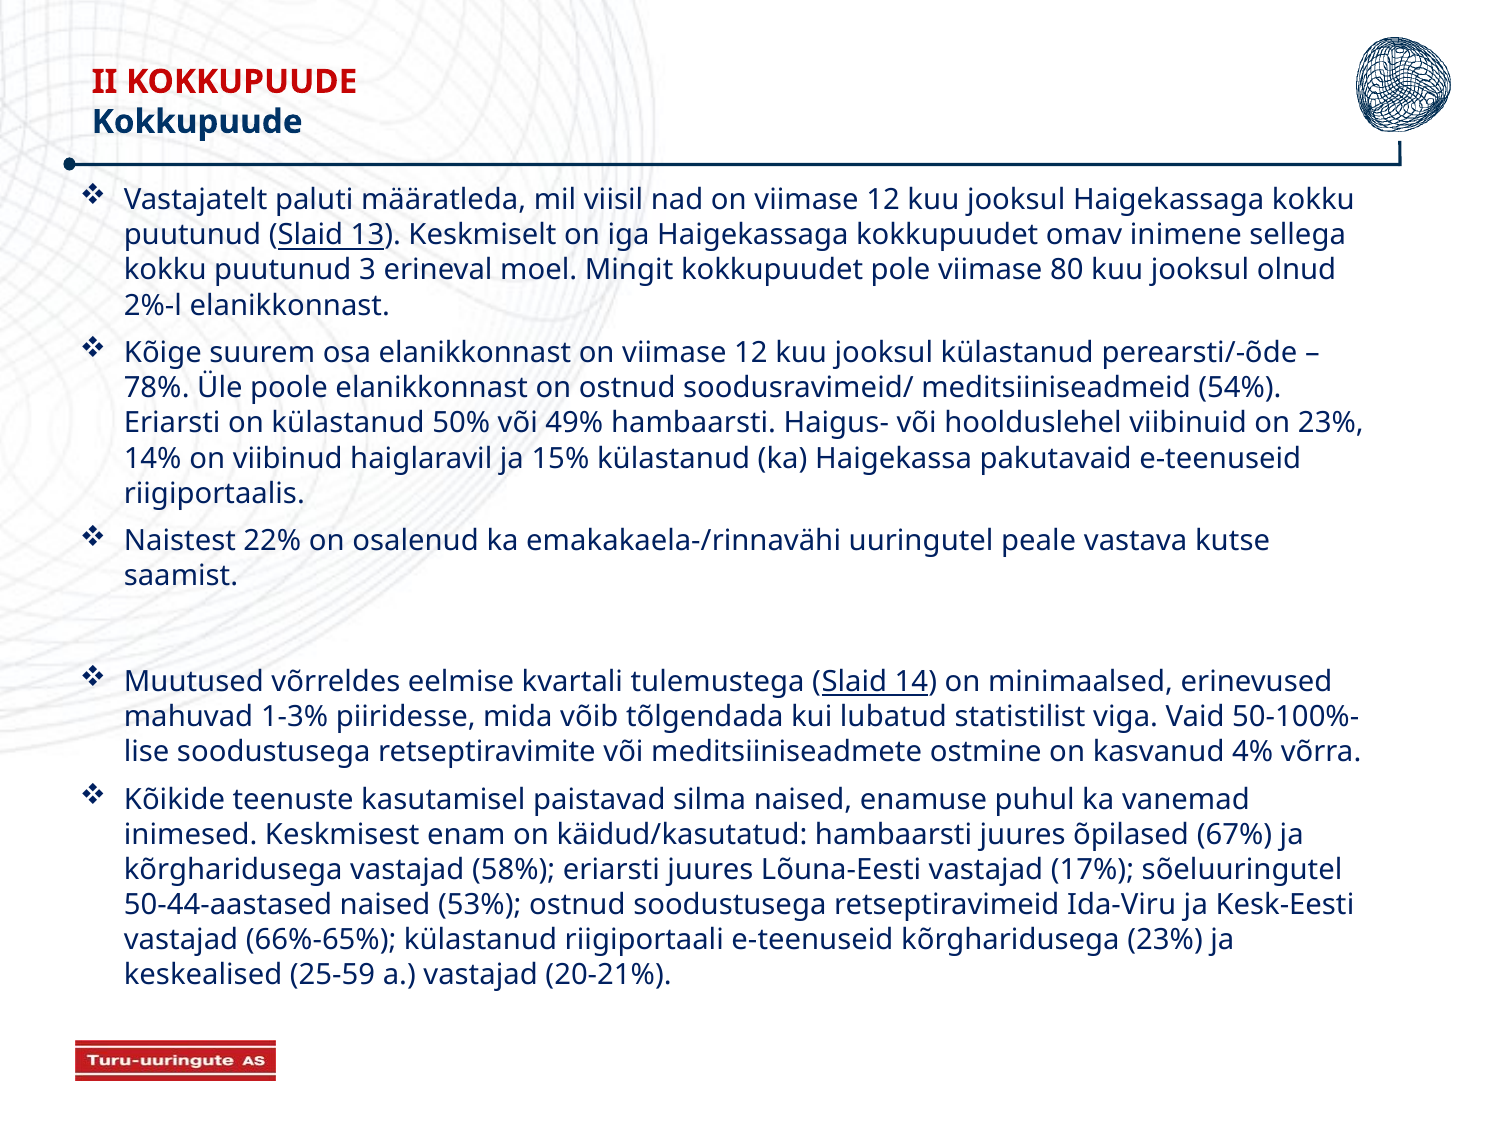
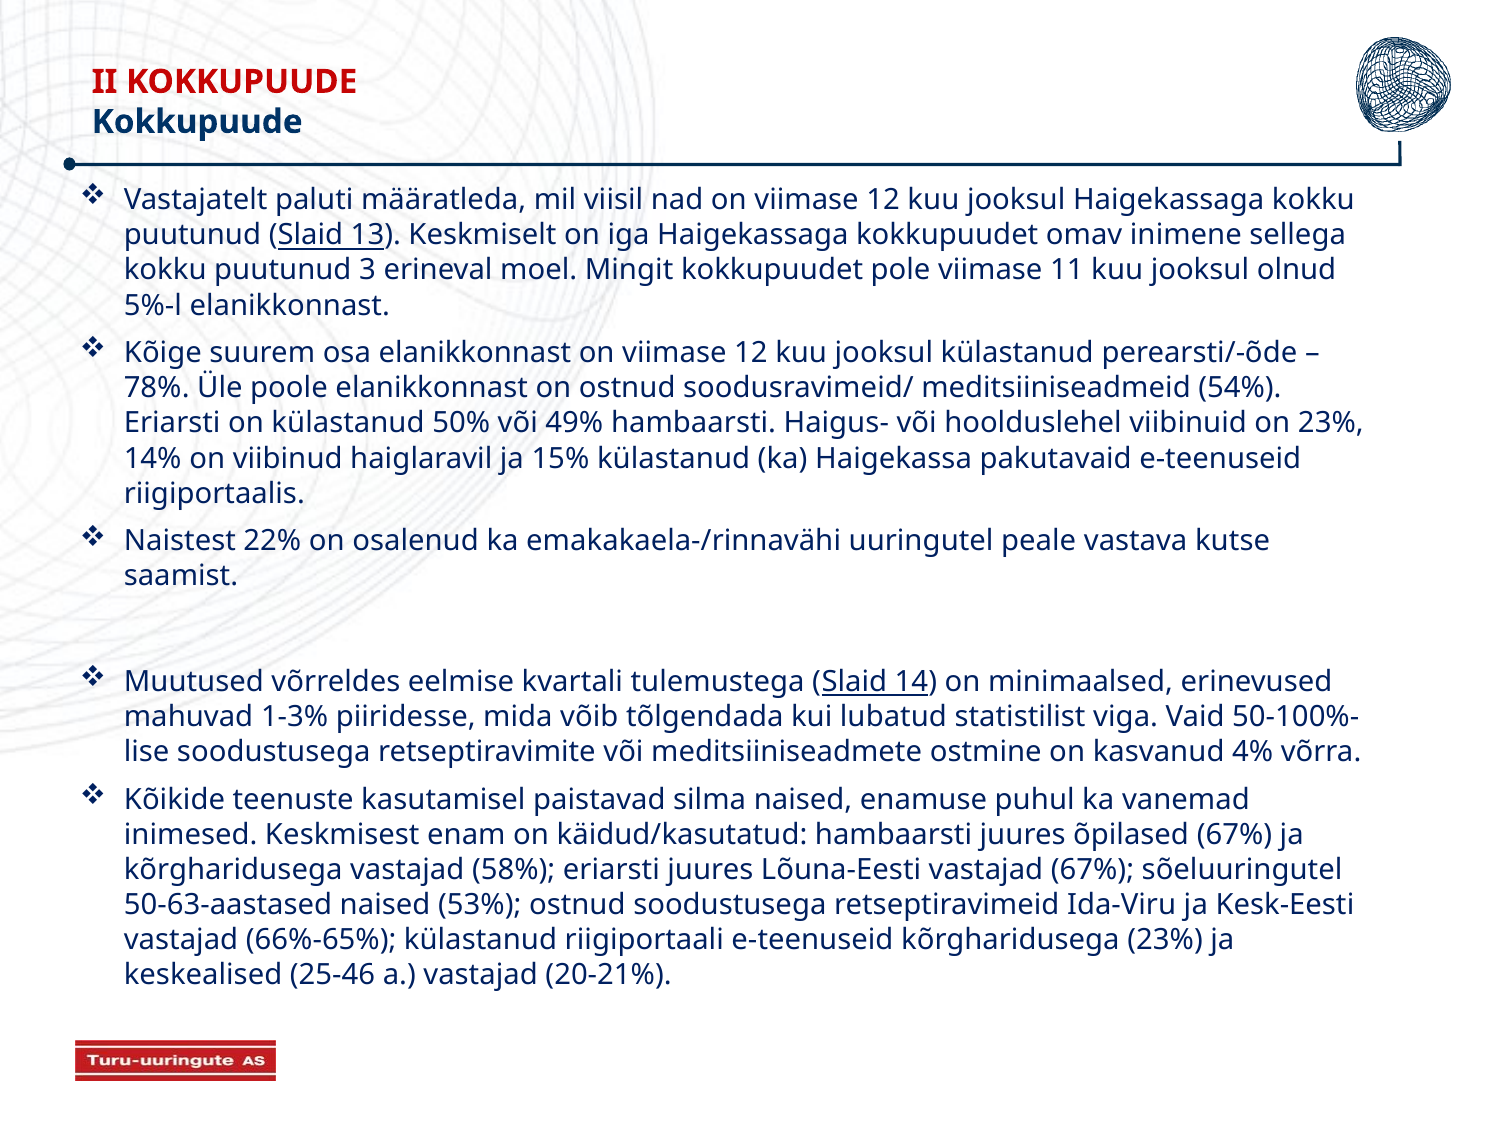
80: 80 -> 11
2%-l: 2%-l -> 5%-l
vastajad 17%: 17% -> 67%
50-44-aastased: 50-44-aastased -> 50-63-aastased
25-59: 25-59 -> 25-46
